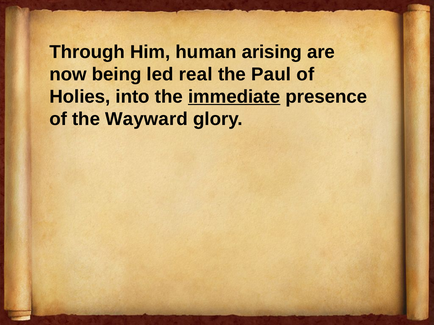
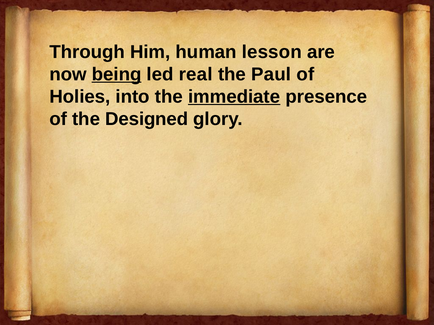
arising: arising -> lesson
being underline: none -> present
Wayward: Wayward -> Designed
